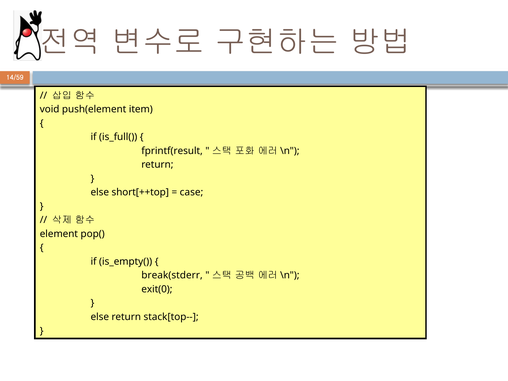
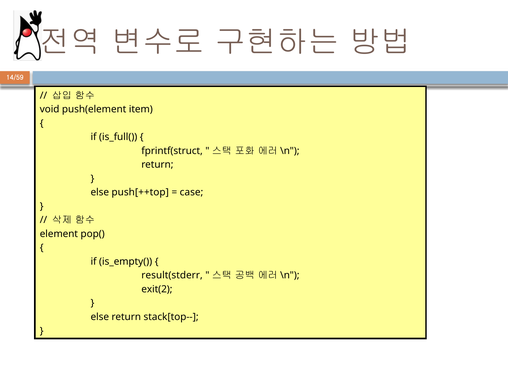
fprintf(result: fprintf(result -> fprintf(struct
short[++top: short[++top -> push[++top
break(stderr: break(stderr -> result(stderr
exit(0: exit(0 -> exit(2
